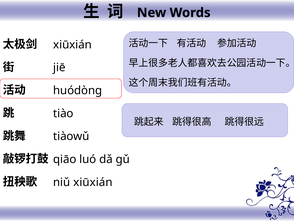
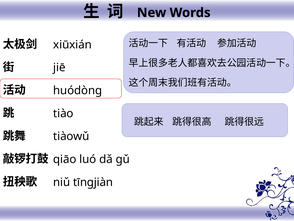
niǔ xiūxián: xiūxián -> tīngjiàn
